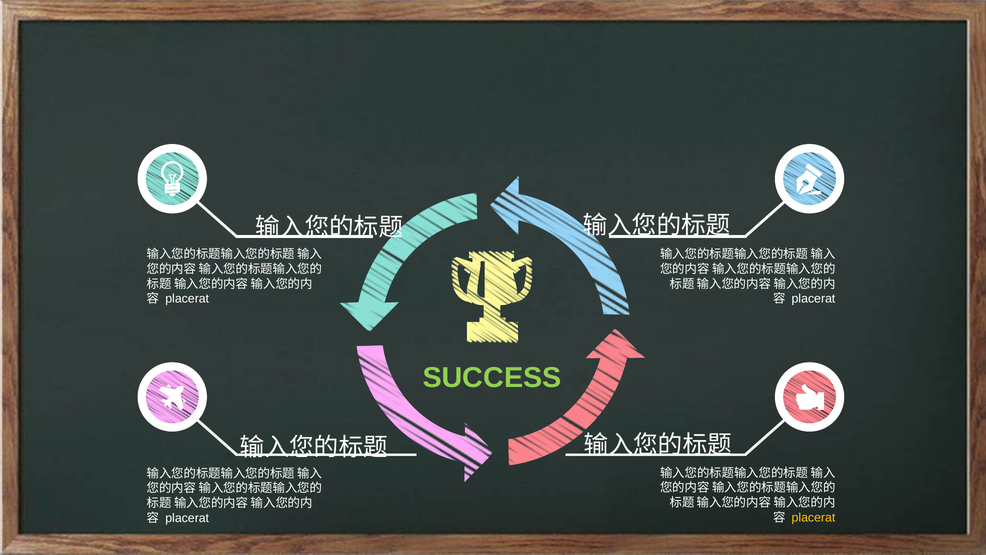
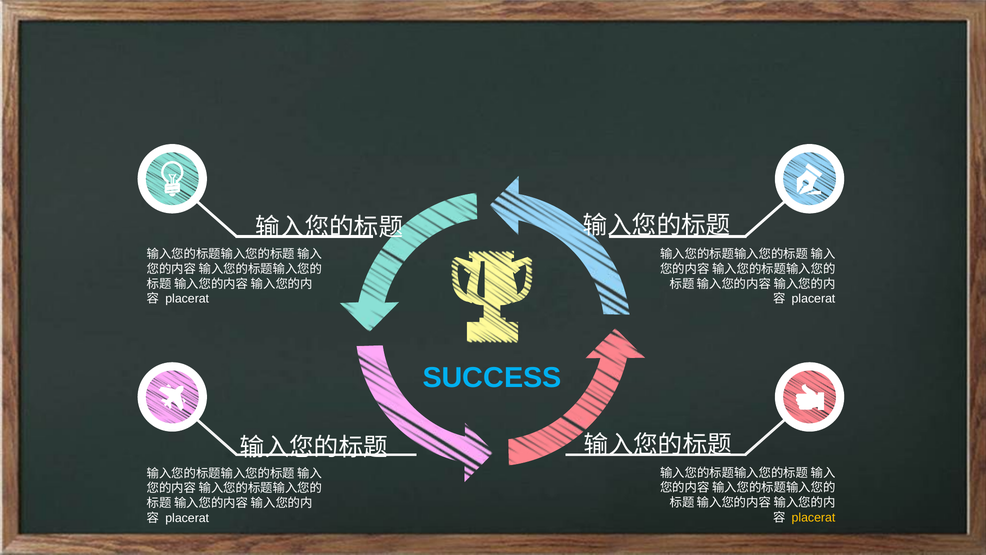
SUCCESS colour: light green -> light blue
